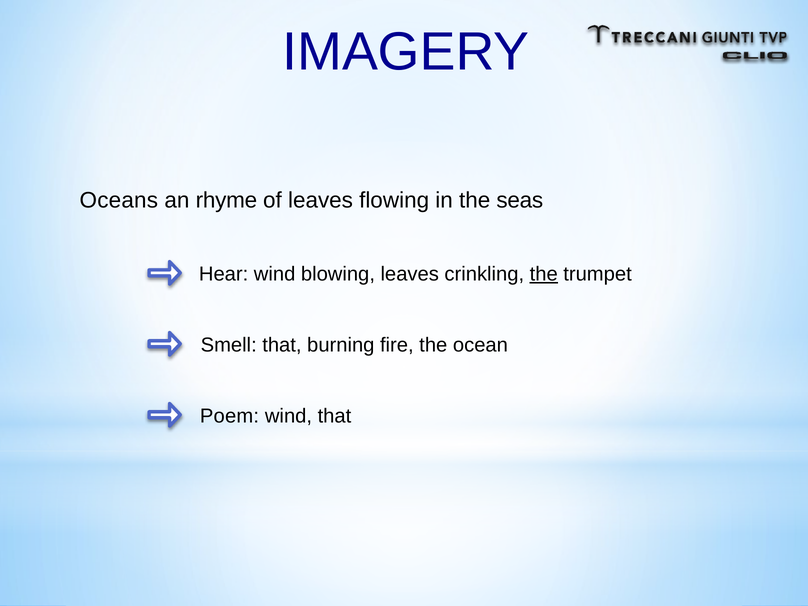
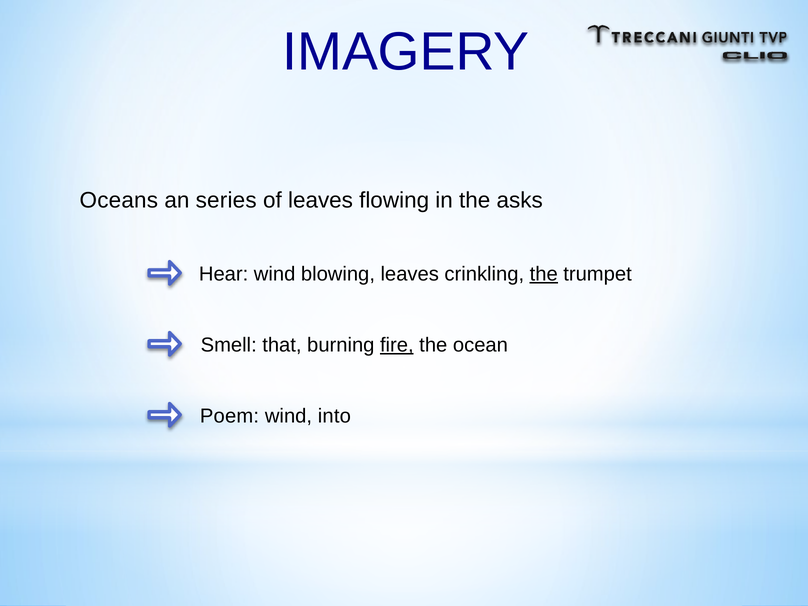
rhyme: rhyme -> series
seas: seas -> asks
fire underline: none -> present
wind that: that -> into
